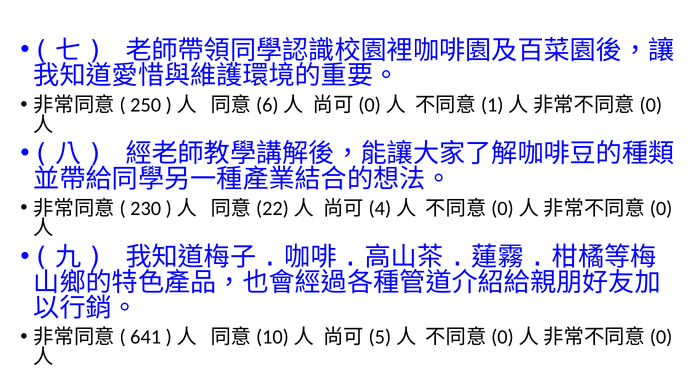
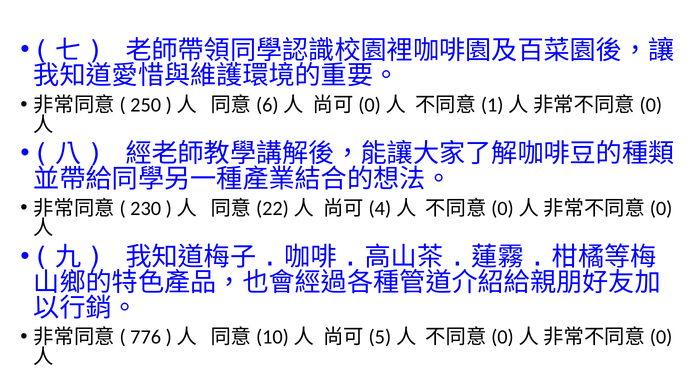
641: 641 -> 776
